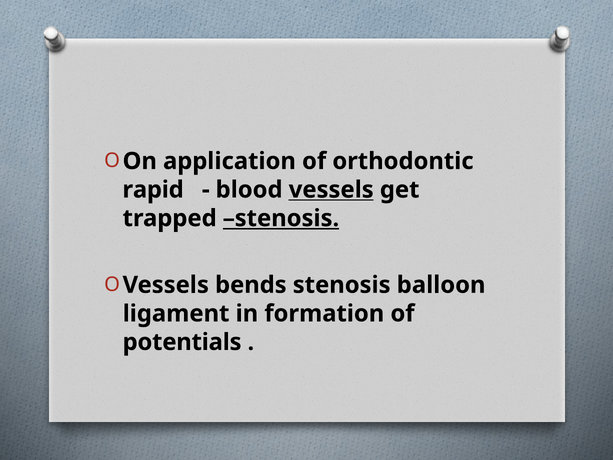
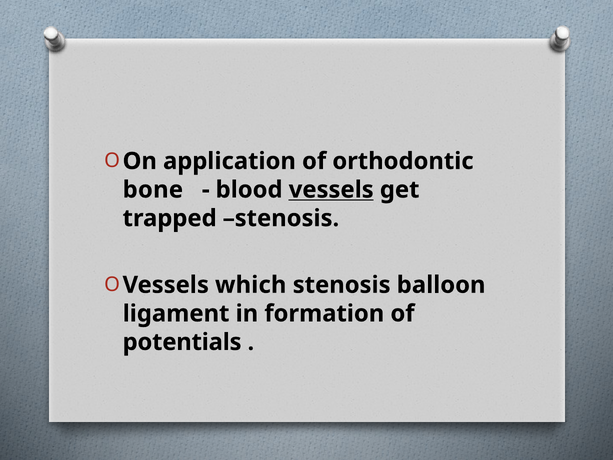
rapid: rapid -> bone
stenosis at (281, 218) underline: present -> none
bends: bends -> which
